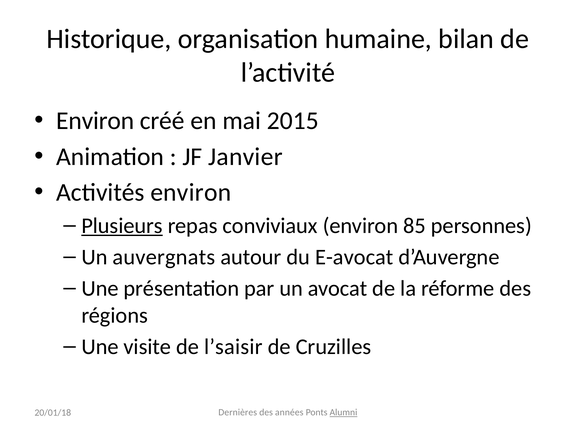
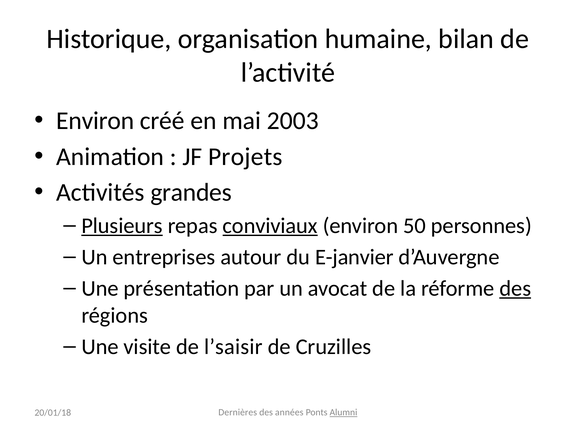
2015: 2015 -> 2003
Janvier: Janvier -> Projets
Activités environ: environ -> grandes
conviviaux underline: none -> present
85: 85 -> 50
auvergnats: auvergnats -> entreprises
E-avocat: E-avocat -> E-janvier
des at (515, 288) underline: none -> present
